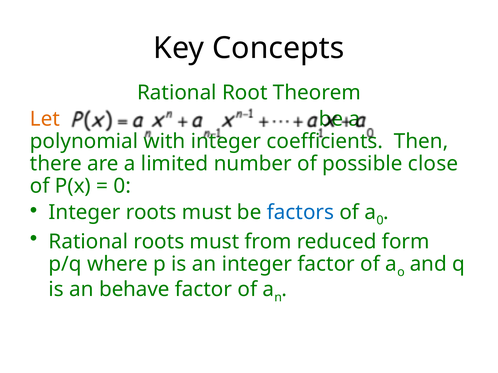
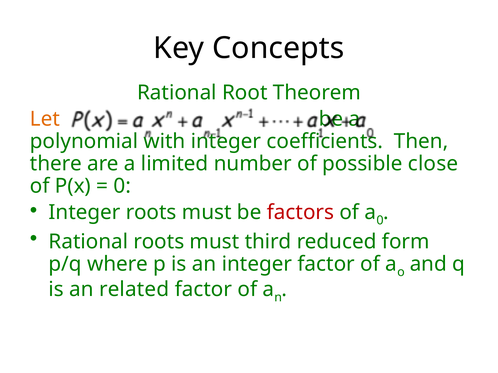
factors colour: blue -> red
from: from -> third
behave: behave -> related
